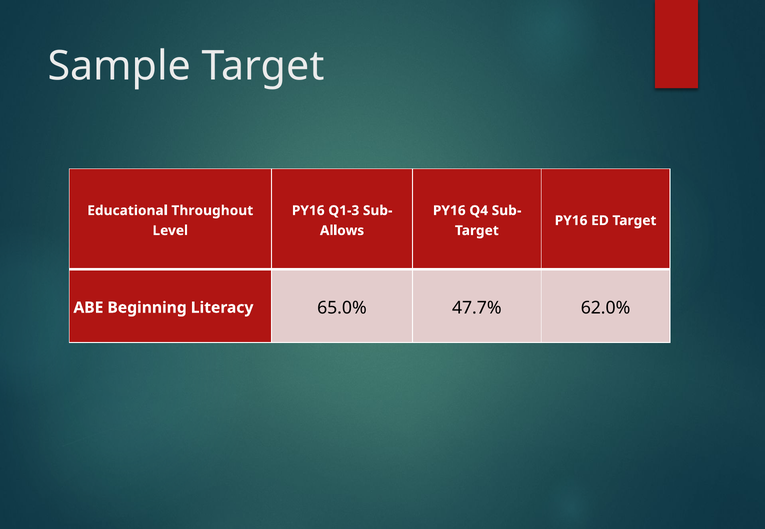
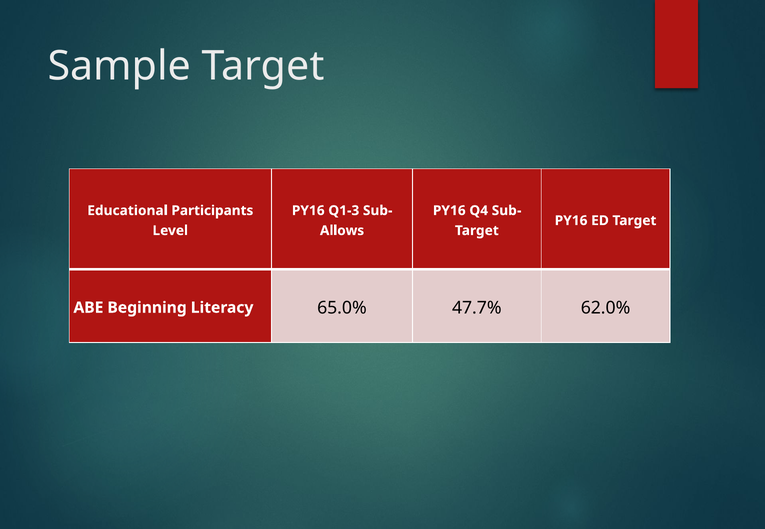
Throughout: Throughout -> Participants
